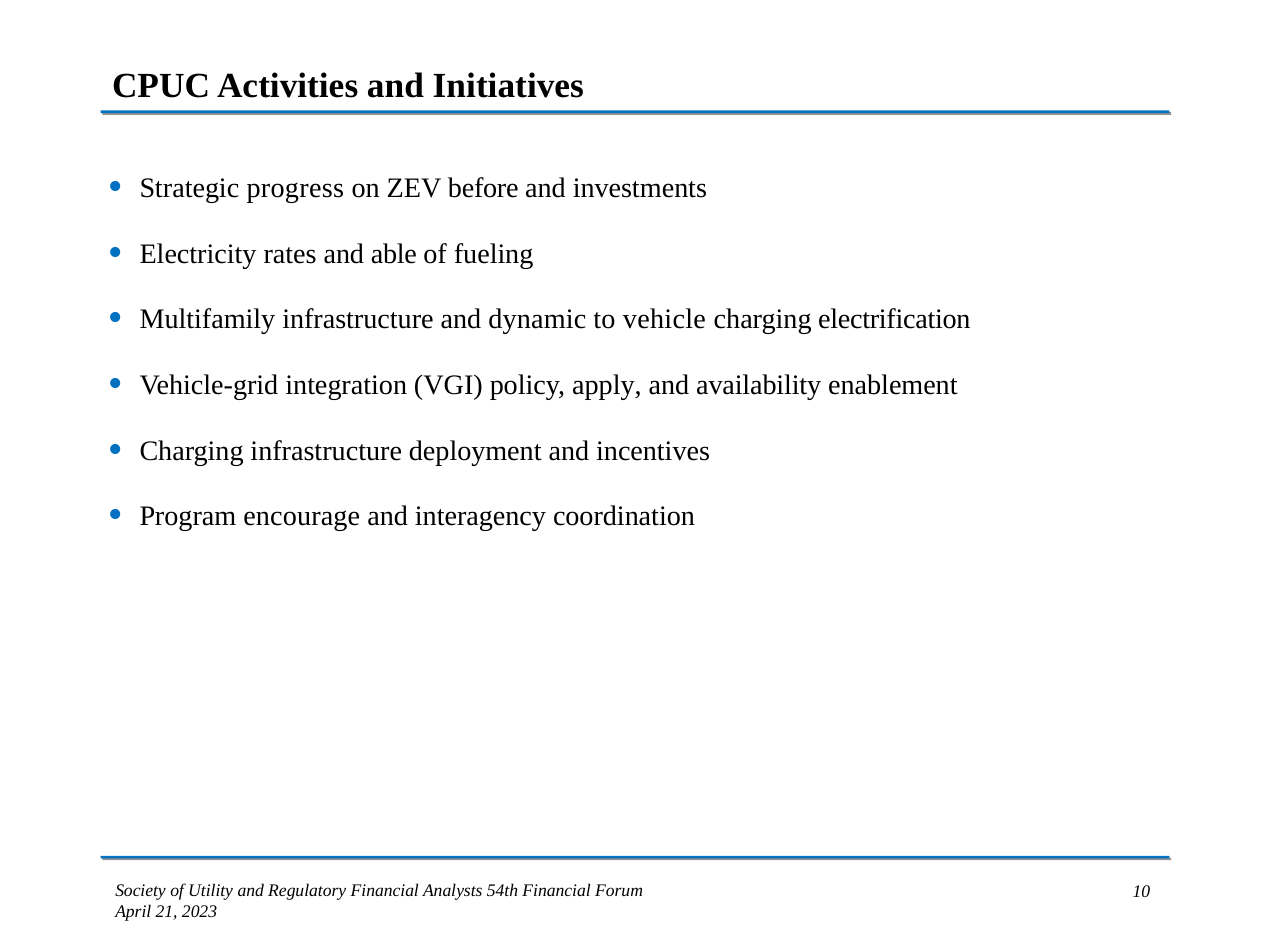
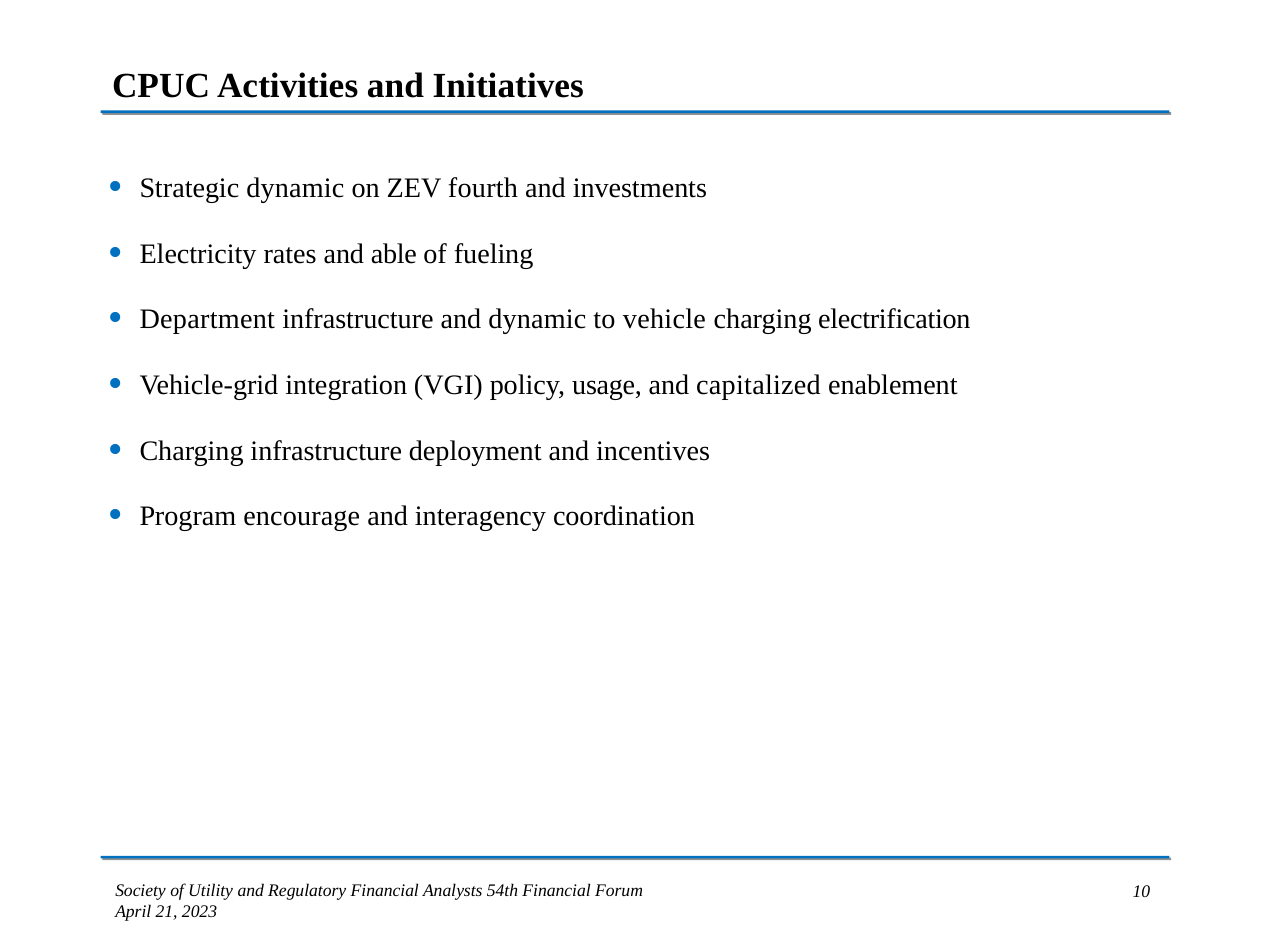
Strategic progress: progress -> dynamic
before: before -> fourth
Multifamily: Multifamily -> Department
apply: apply -> usage
availability: availability -> capitalized
